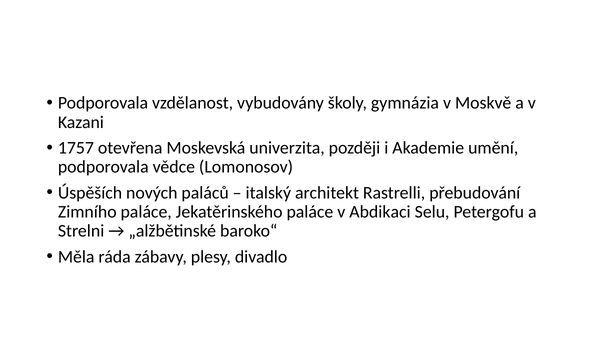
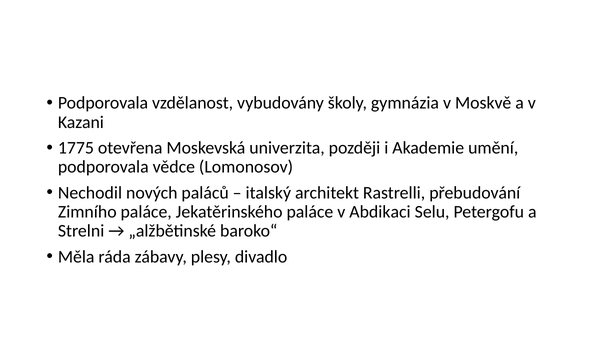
1757: 1757 -> 1775
Úspěších: Úspěších -> Nechodil
